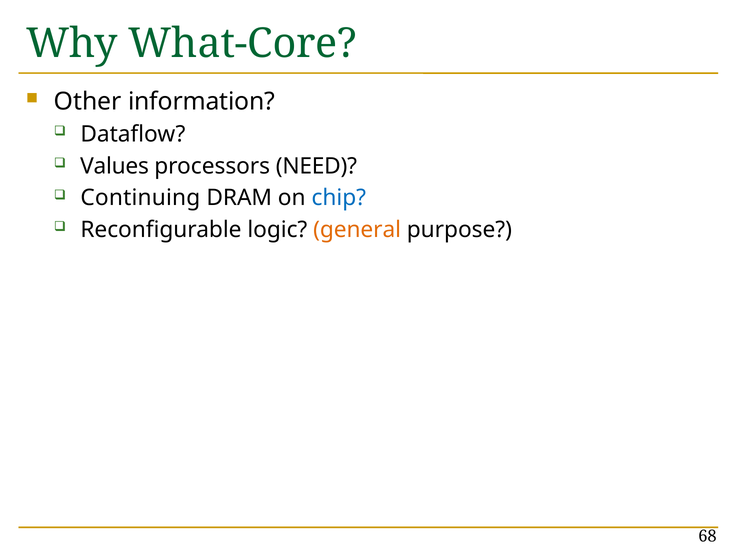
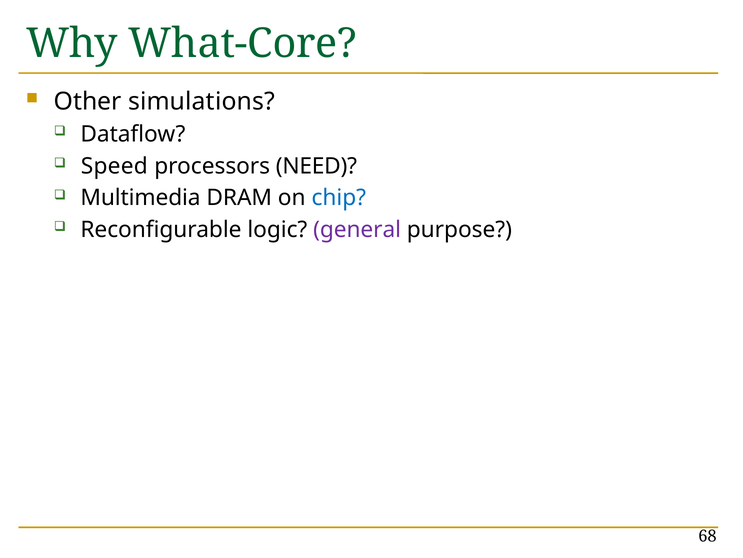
information: information -> simulations
Values: Values -> Speed
Continuing: Continuing -> Multimedia
general colour: orange -> purple
